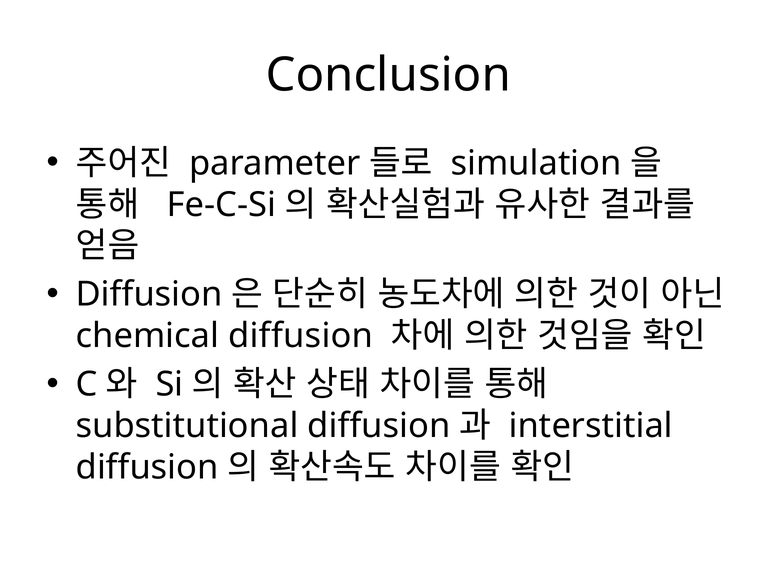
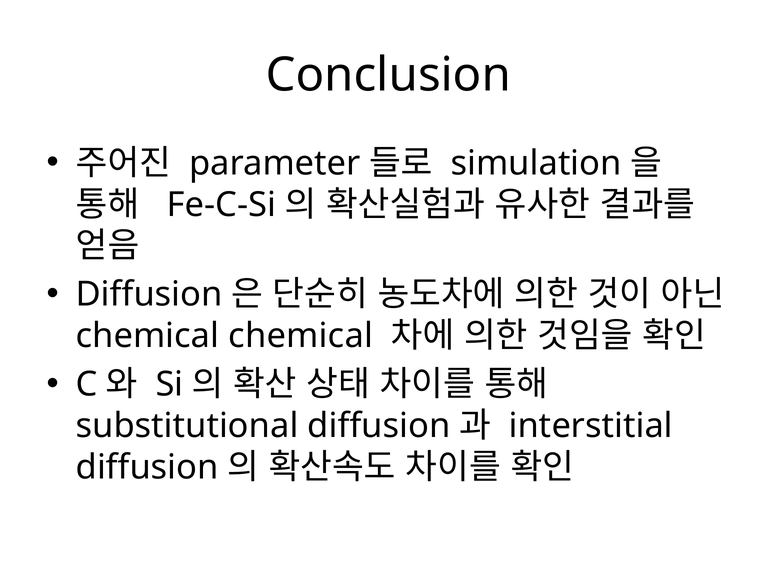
chemical diffusion: diffusion -> chemical
